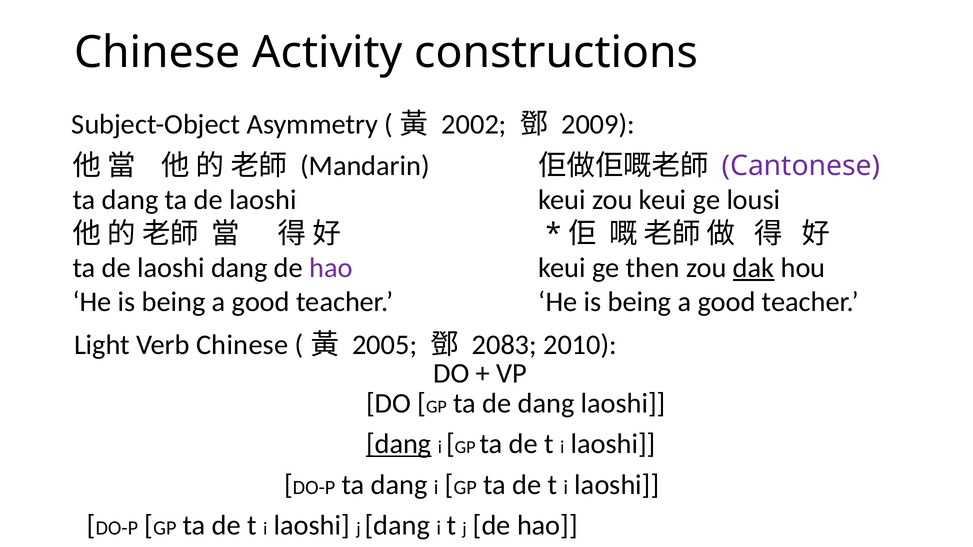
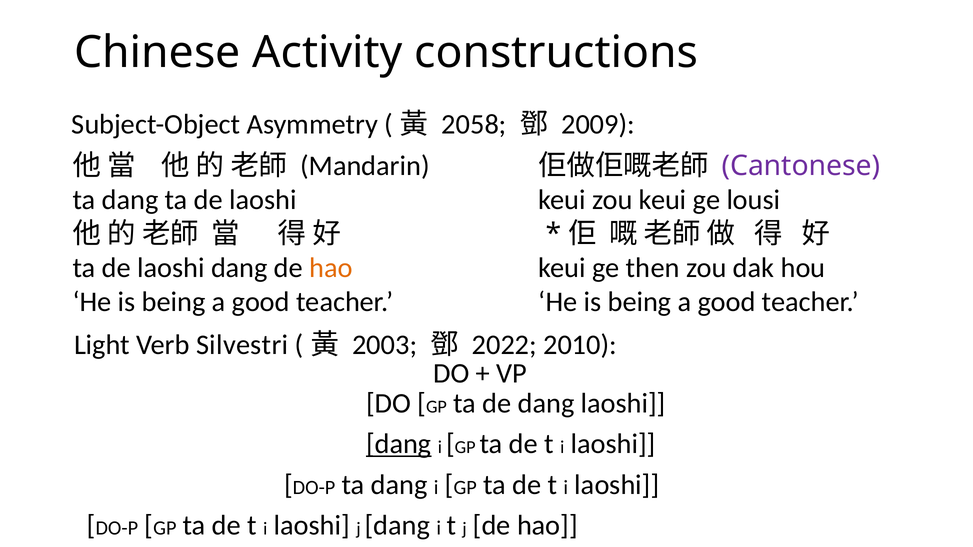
2002: 2002 -> 2058
hao at (331, 268) colour: purple -> orange
dak underline: present -> none
Verb Chinese: Chinese -> Silvestri
2005: 2005 -> 2003
2083: 2083 -> 2022
